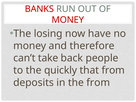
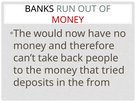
BANKS colour: red -> black
losing: losing -> would
the quickly: quickly -> money
that from: from -> tried
